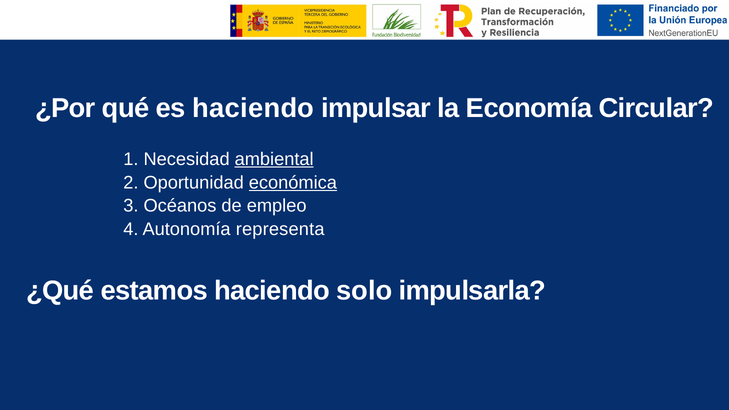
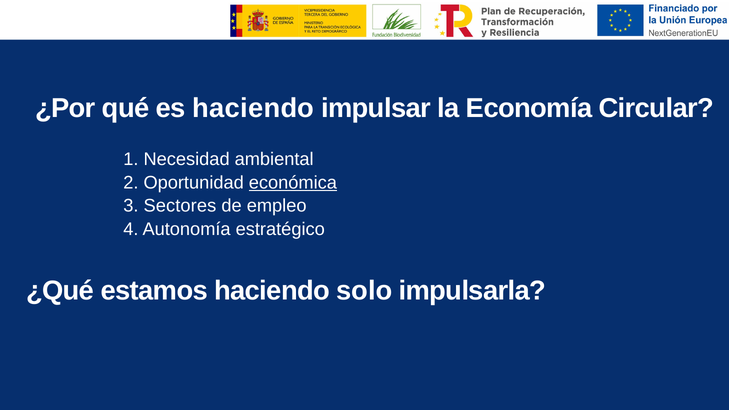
ambiental underline: present -> none
Océanos: Océanos -> Sectores
representa: representa -> estratégico
